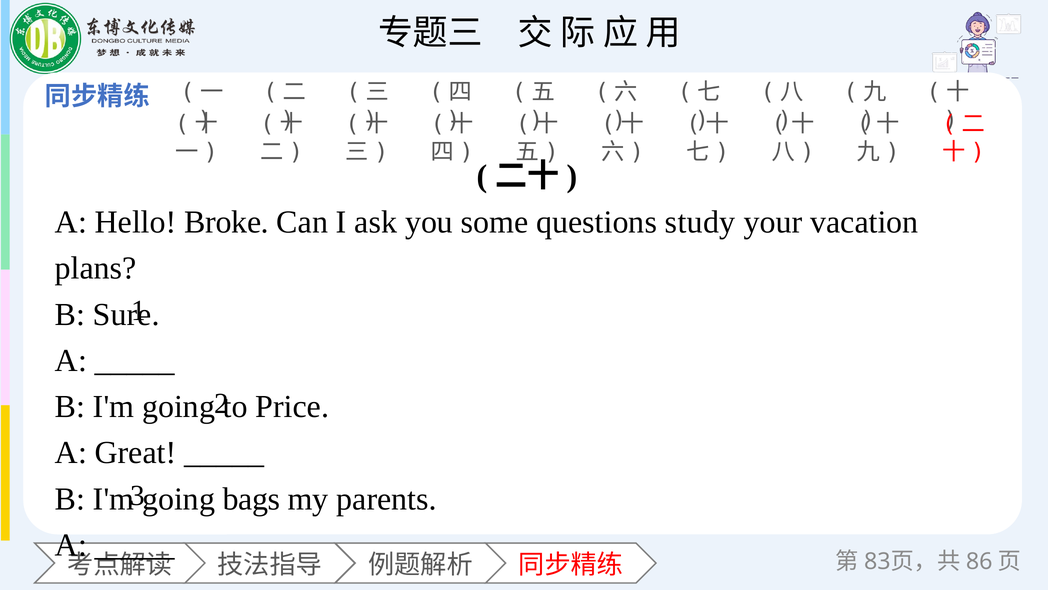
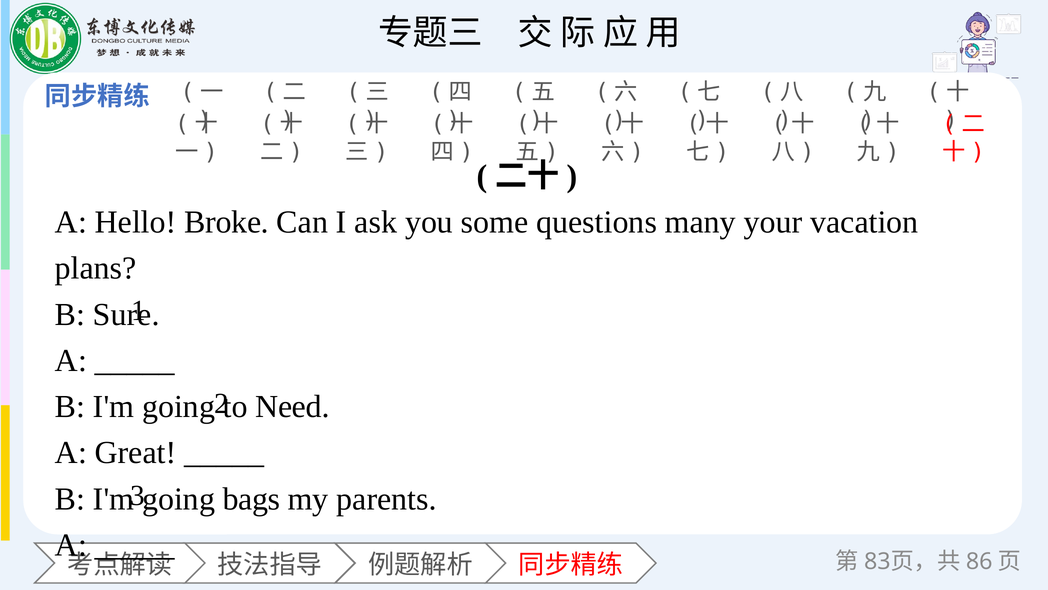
study: study -> many
Price: Price -> Need
